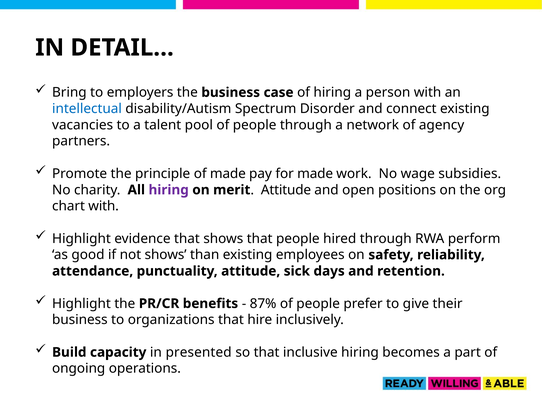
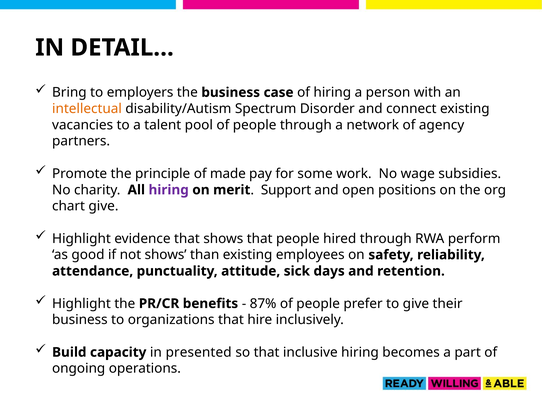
intellectual colour: blue -> orange
for made: made -> some
Attitude at (286, 190): Attitude -> Support
chart with: with -> give
